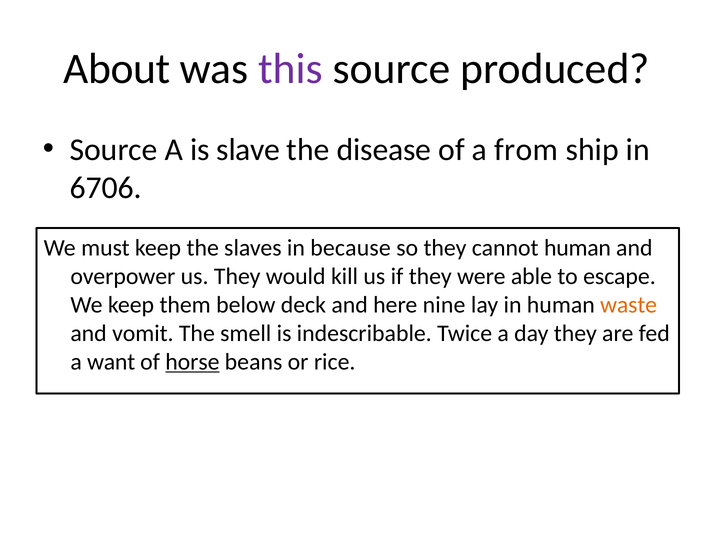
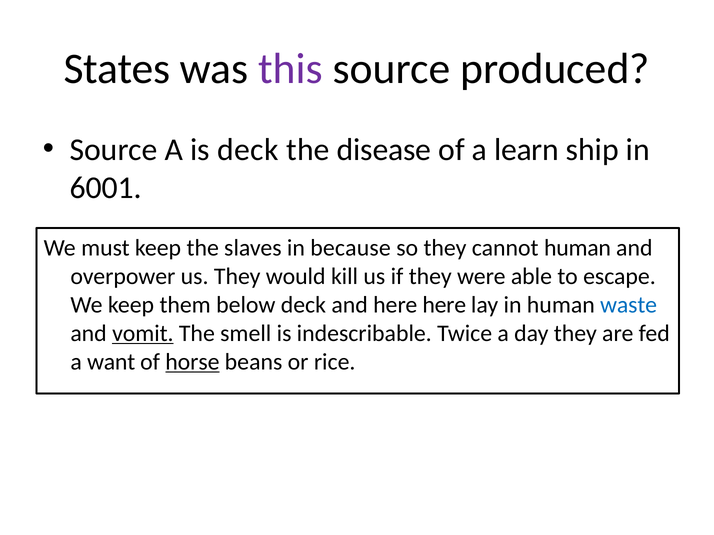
About: About -> States
is slave: slave -> deck
from: from -> learn
6706: 6706 -> 6001
here nine: nine -> here
waste colour: orange -> blue
vomit underline: none -> present
